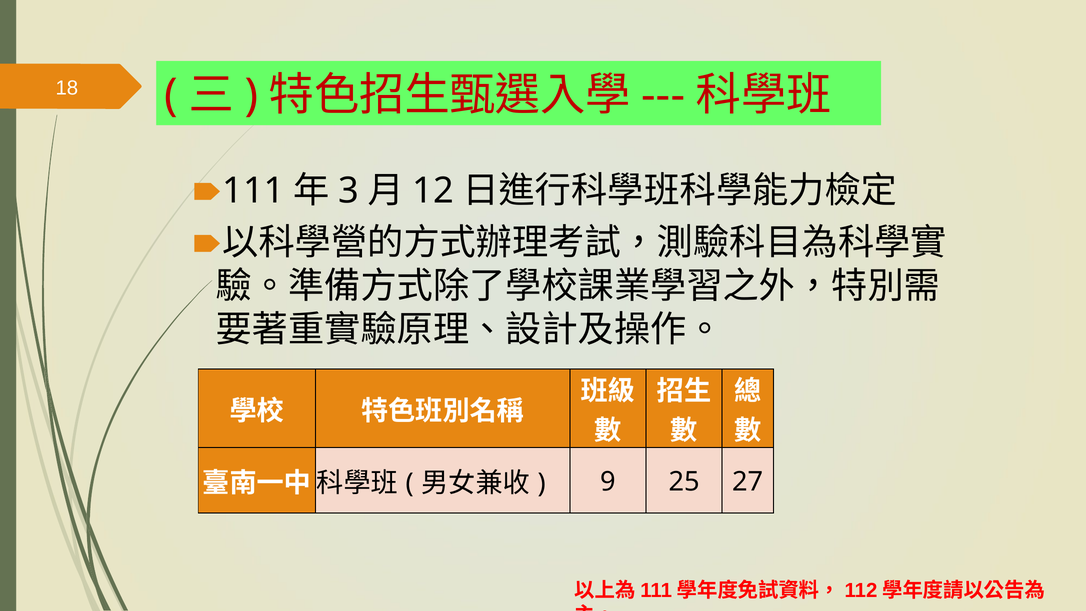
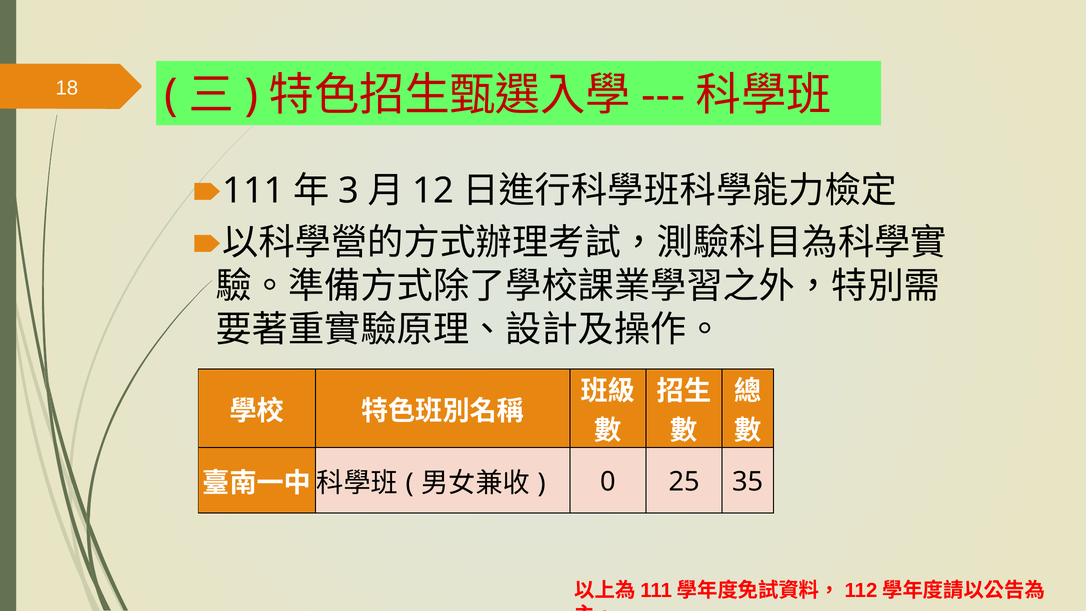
9: 9 -> 0
27: 27 -> 35
